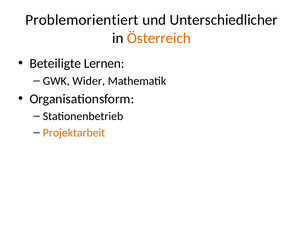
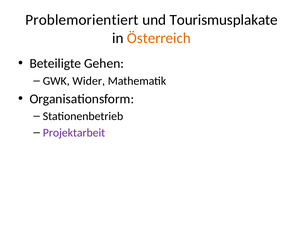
Unterschiedlicher: Unterschiedlicher -> Tourismusplakate
Lernen: Lernen -> Gehen
Projektarbeit colour: orange -> purple
